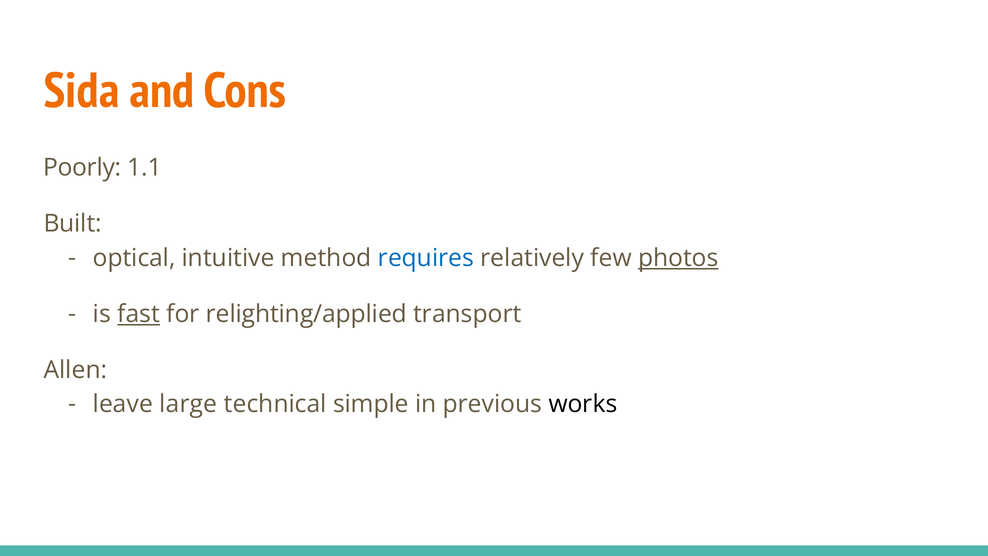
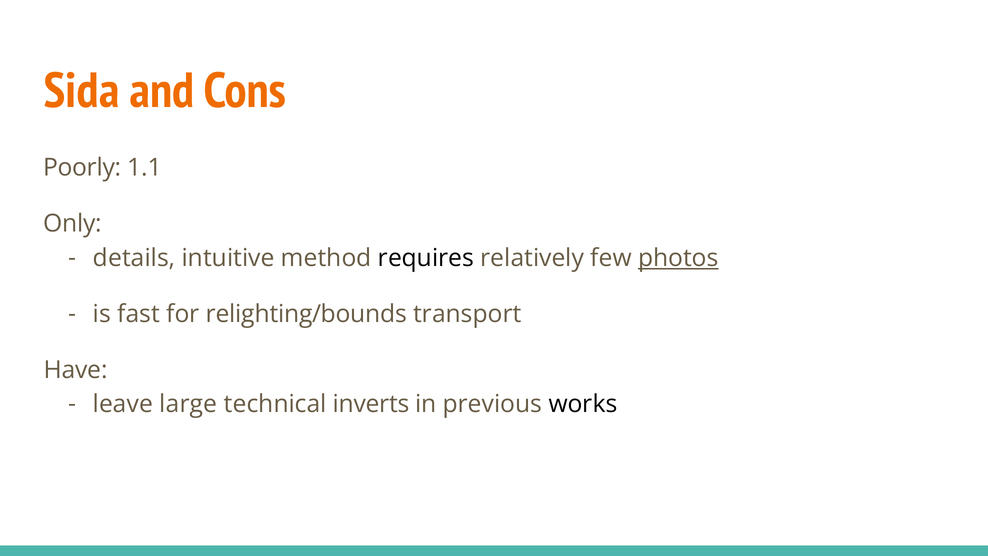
Built: Built -> Only
optical: optical -> details
requires colour: blue -> black
fast underline: present -> none
relighting/applied: relighting/applied -> relighting/bounds
Allen: Allen -> Have
simple: simple -> inverts
